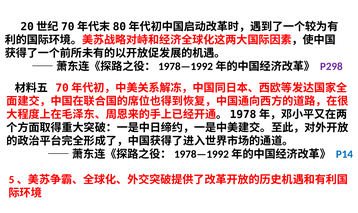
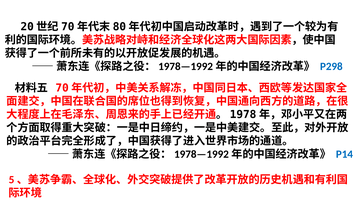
P298 colour: purple -> blue
